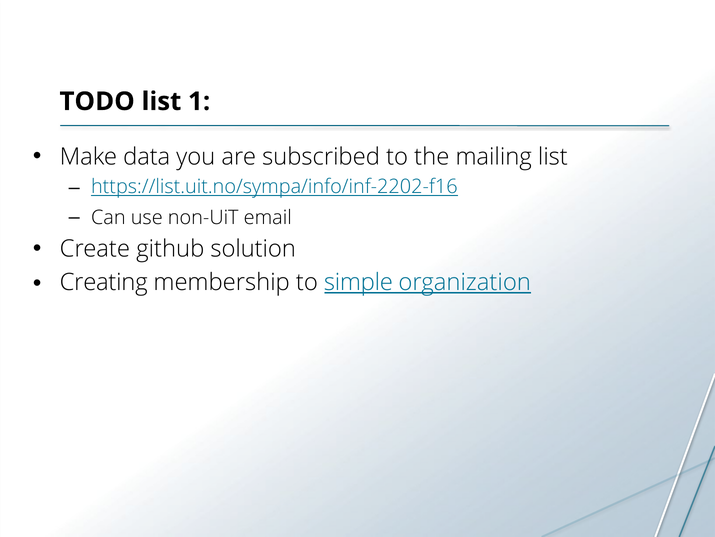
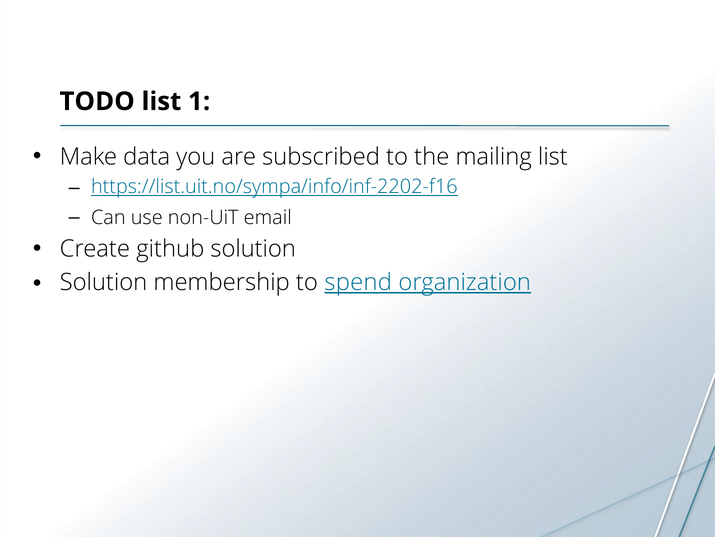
Creating at (104, 282): Creating -> Solution
simple: simple -> spend
